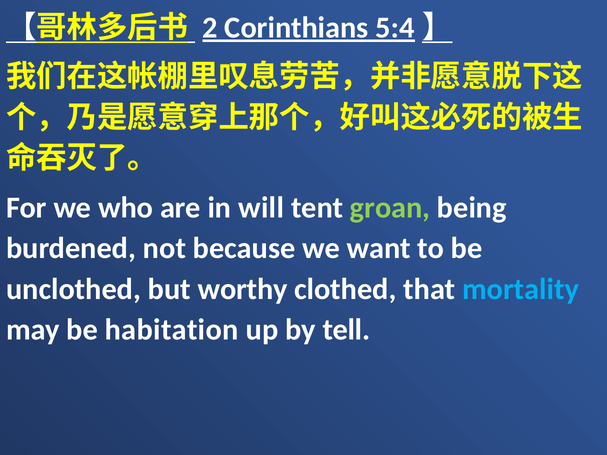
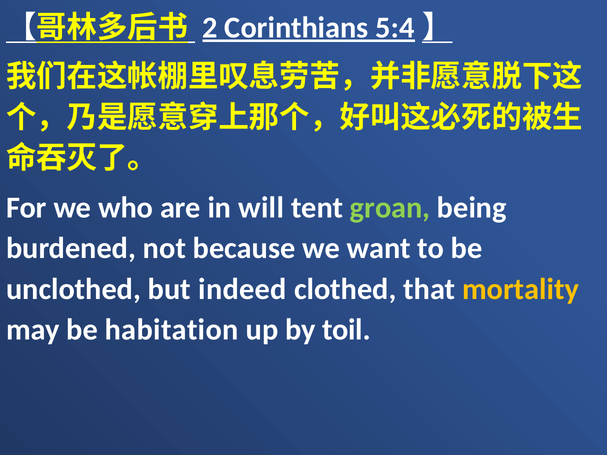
worthy: worthy -> indeed
mortality colour: light blue -> yellow
tell: tell -> toil
